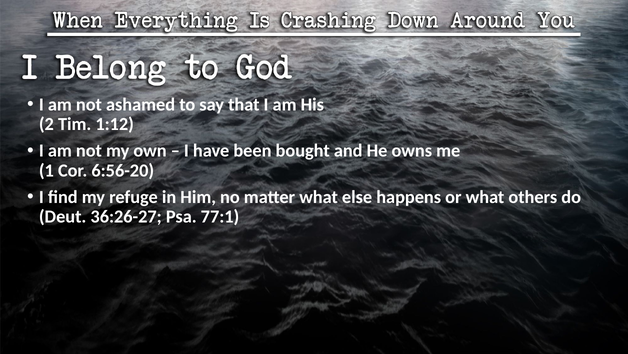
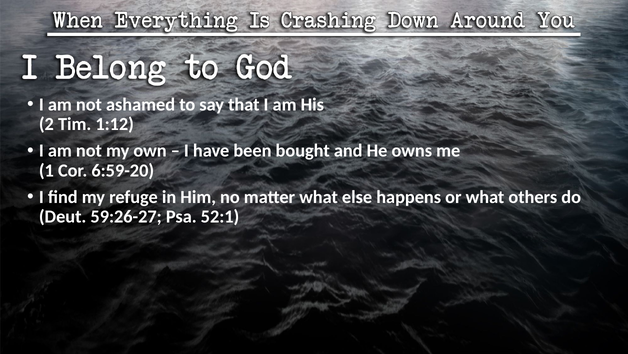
6:56-20: 6:56-20 -> 6:59-20
36:26-27: 36:26-27 -> 59:26-27
77:1: 77:1 -> 52:1
